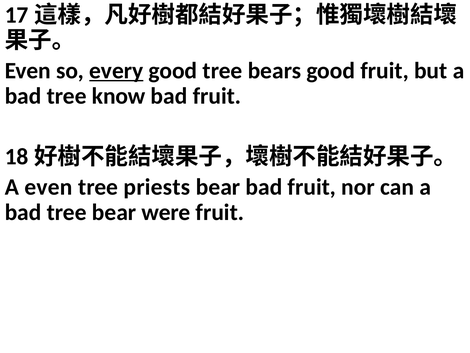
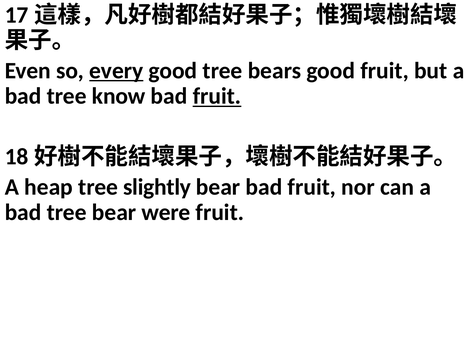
fruit at (217, 96) underline: none -> present
A even: even -> heap
priests: priests -> slightly
